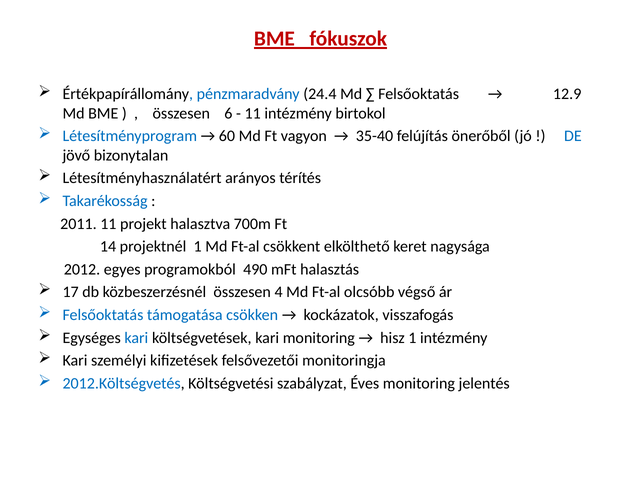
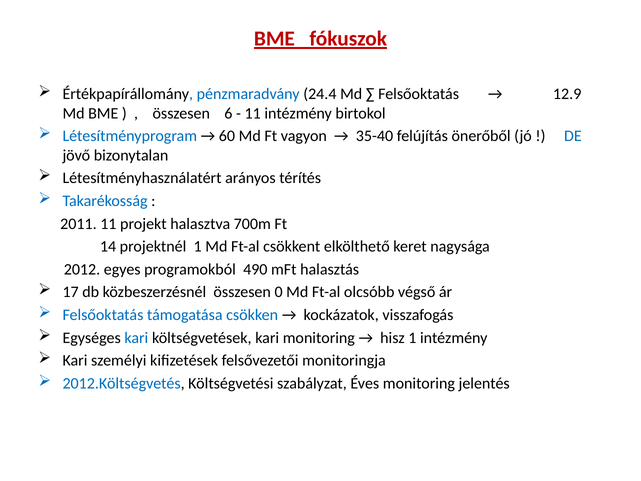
4: 4 -> 0
